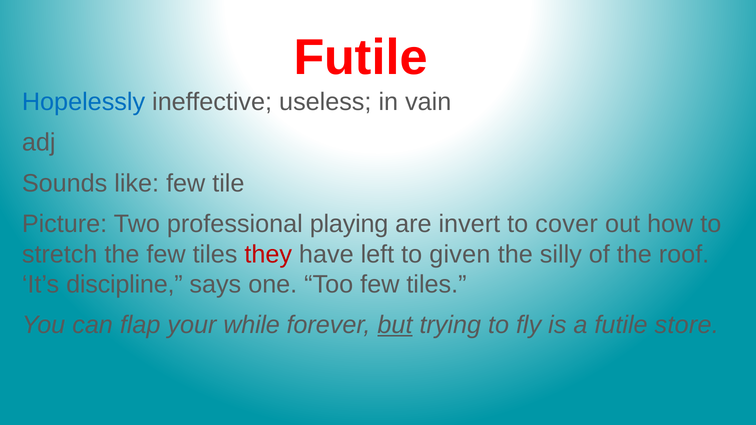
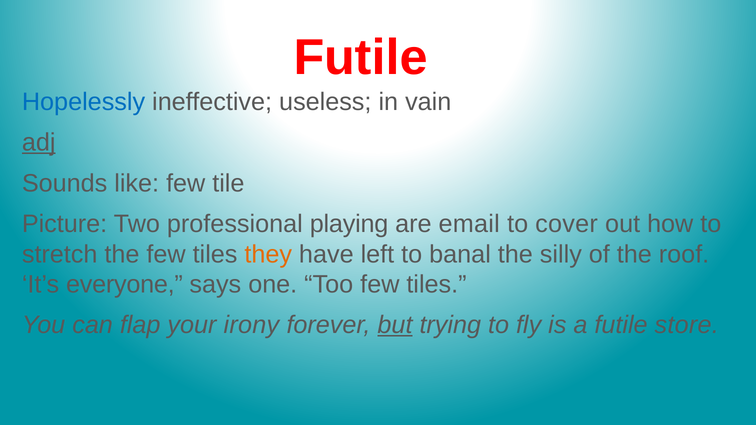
adj underline: none -> present
invert: invert -> email
they colour: red -> orange
given: given -> banal
discipline: discipline -> everyone
while: while -> irony
